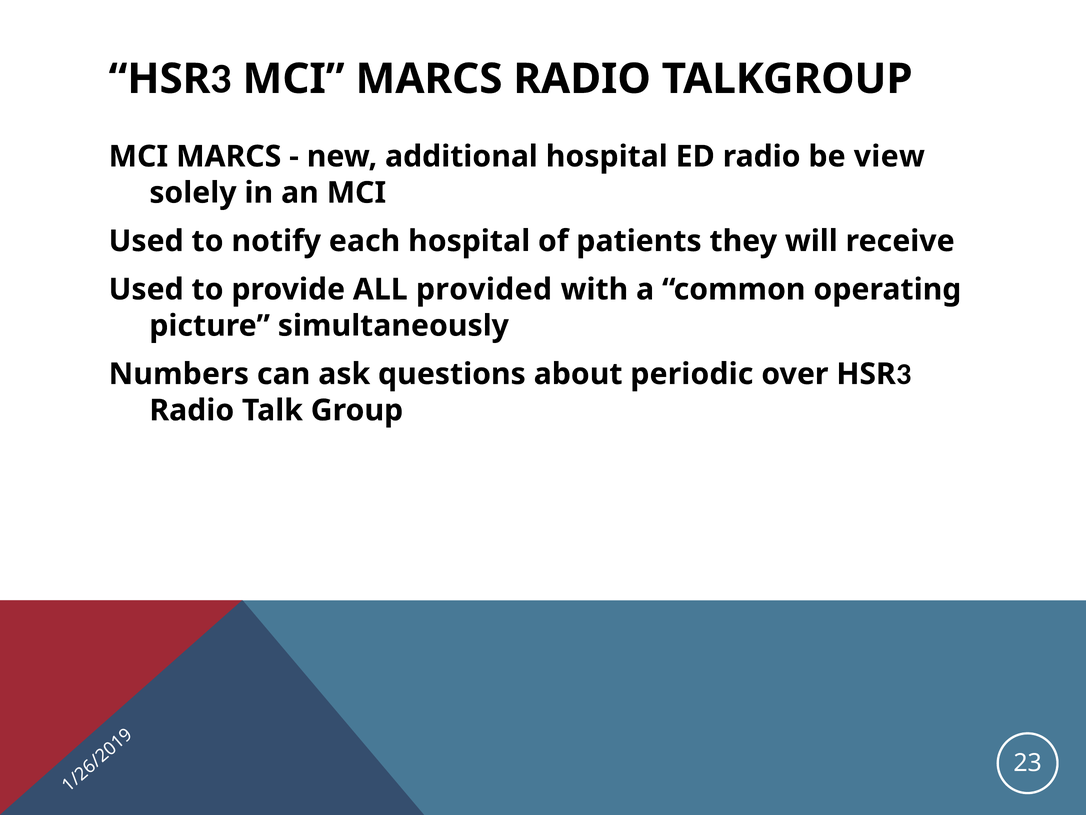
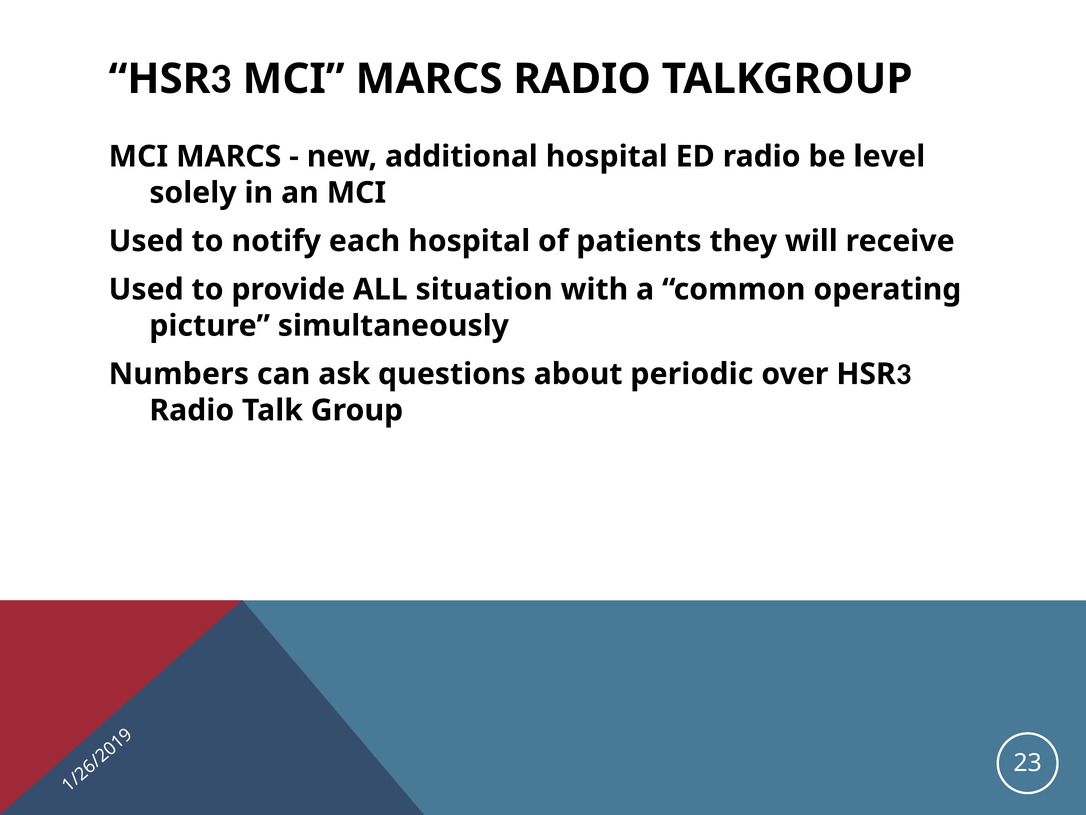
view: view -> level
provided: provided -> situation
